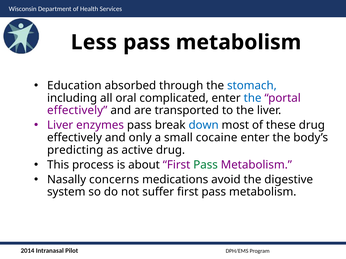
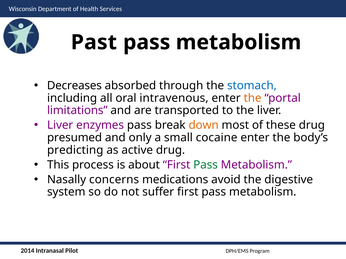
Less: Less -> Past
Education: Education -> Decreases
complicated: complicated -> intravenous
the at (253, 98) colour: blue -> orange
effectively at (77, 111): effectively -> limitations
down colour: blue -> orange
effectively at (75, 138): effectively -> presumed
